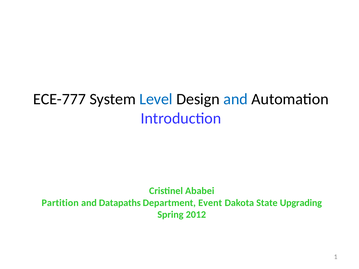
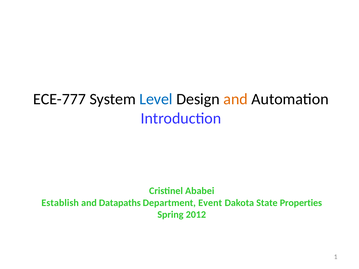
and at (236, 99) colour: blue -> orange
Partition: Partition -> Establish
Upgrading: Upgrading -> Properties
